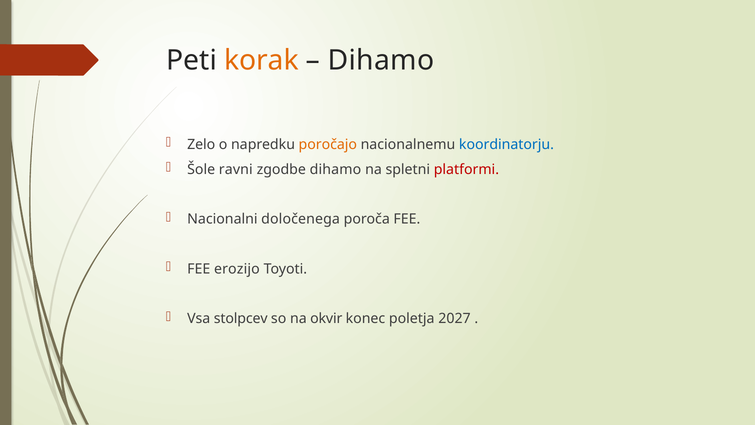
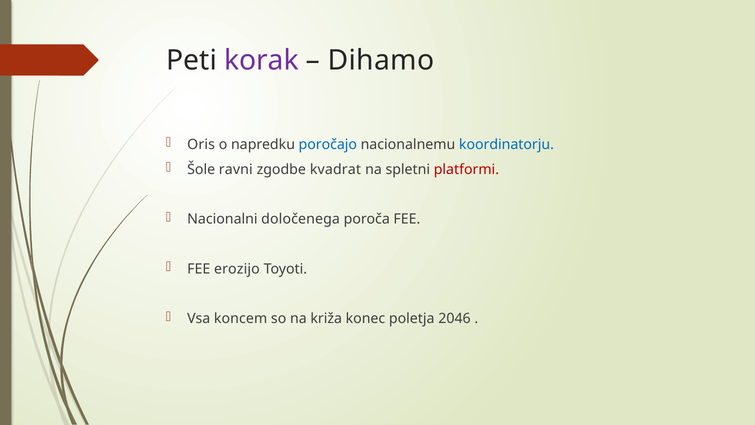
korak colour: orange -> purple
Zelo: Zelo -> Oris
poročajo colour: orange -> blue
zgodbe dihamo: dihamo -> kvadrat
stolpcev: stolpcev -> koncem
okvir: okvir -> križa
2027: 2027 -> 2046
